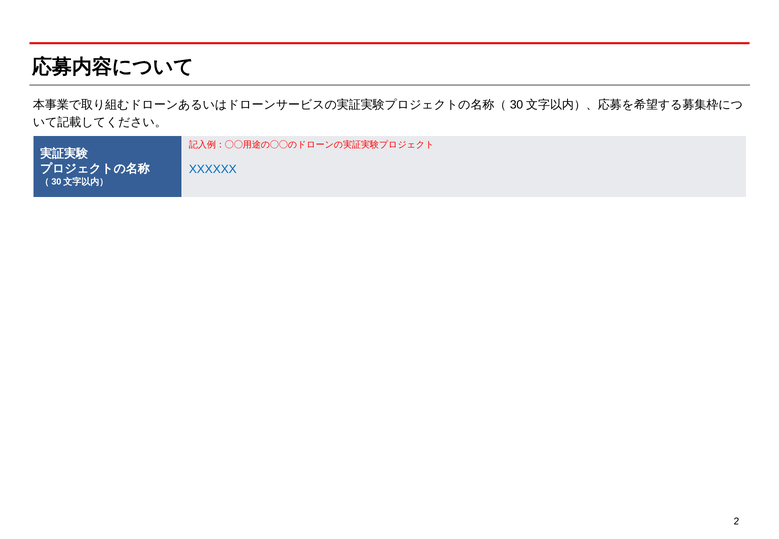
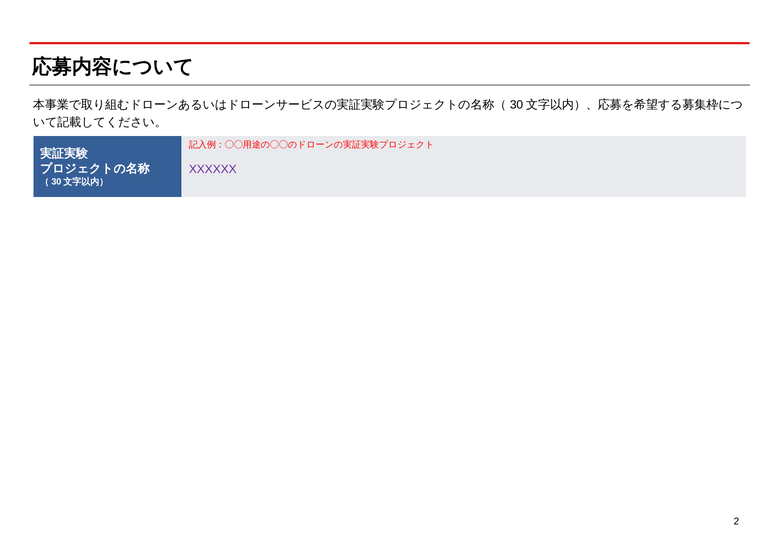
XXXXXX colour: blue -> purple
